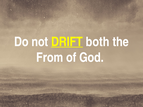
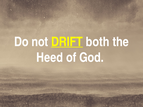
From: From -> Heed
